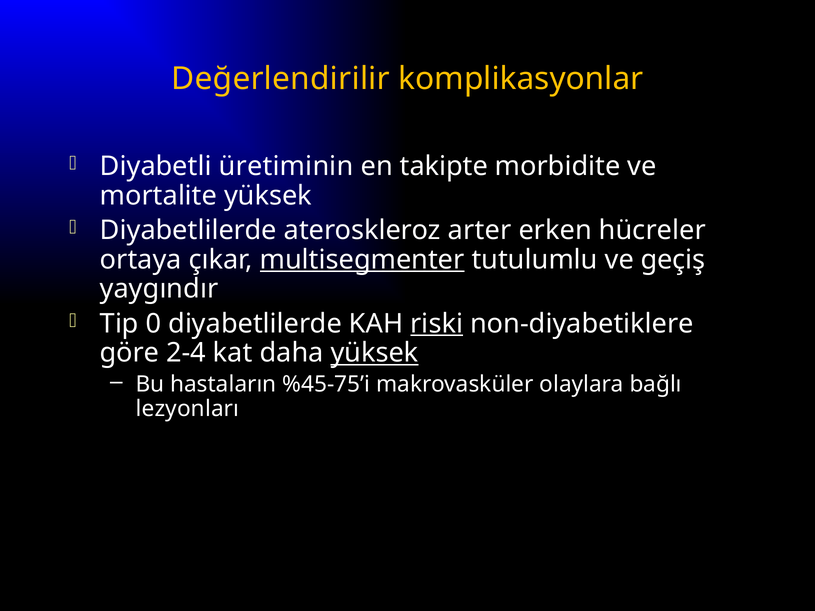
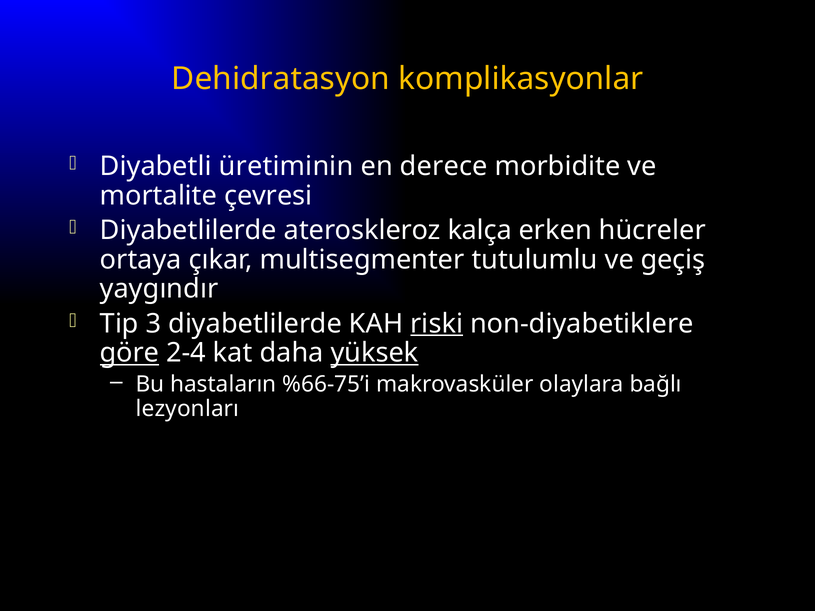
Değerlendirilir: Değerlendirilir -> Dehidratasyon
takipte: takipte -> derece
mortalite yüksek: yüksek -> çevresi
arter: arter -> kalça
multisegmenter underline: present -> none
0: 0 -> 3
göre underline: none -> present
%45-75’i: %45-75’i -> %66-75’i
